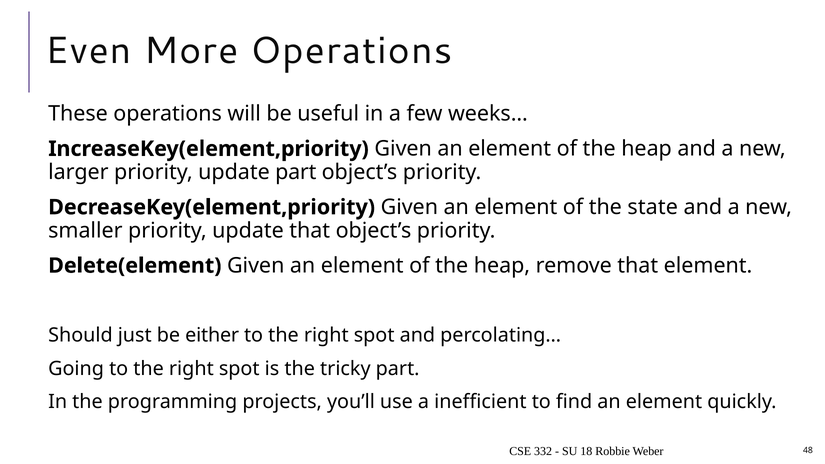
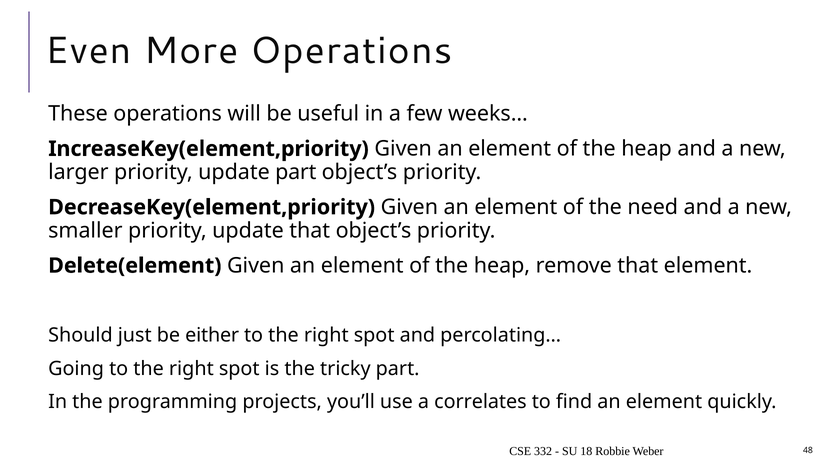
state: state -> need
inefficient: inefficient -> correlates
